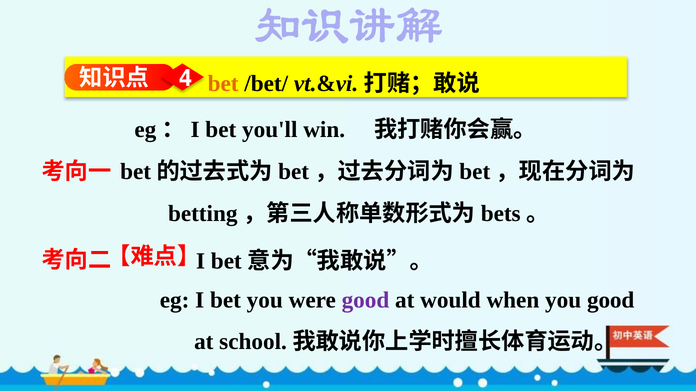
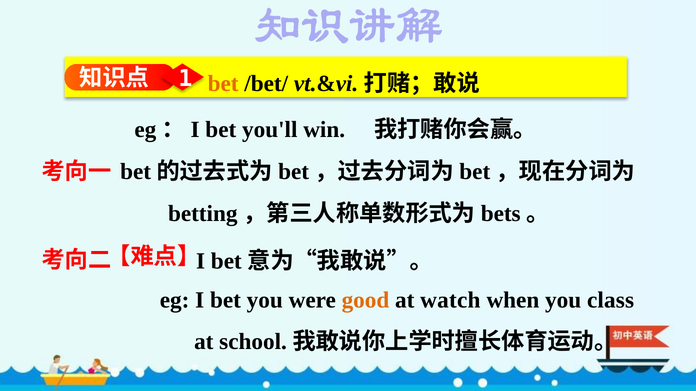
4: 4 -> 1
good at (365, 301) colour: purple -> orange
would: would -> watch
you good: good -> class
